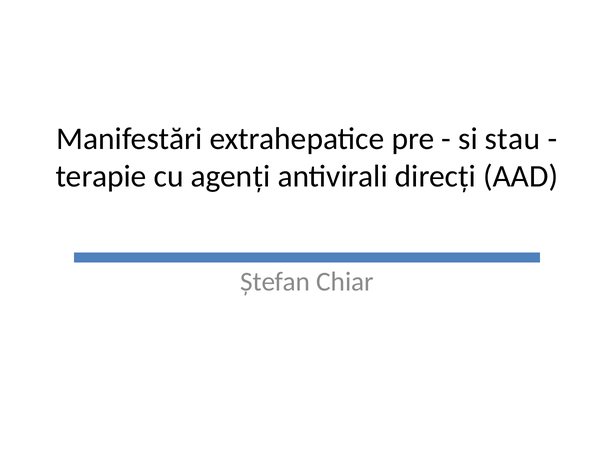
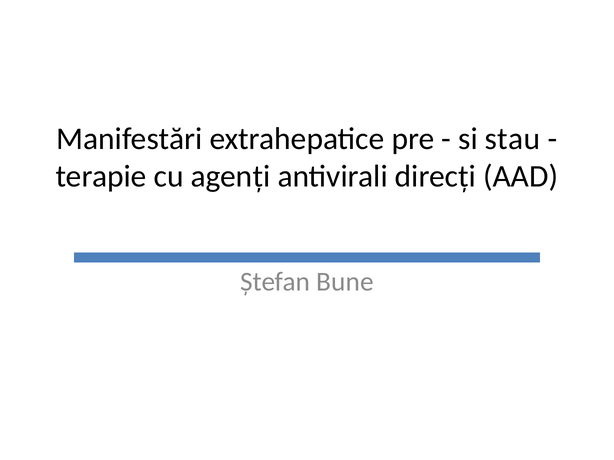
Chiar: Chiar -> Bune
